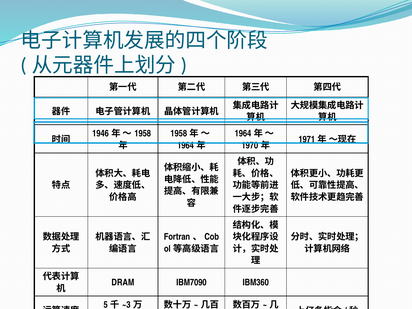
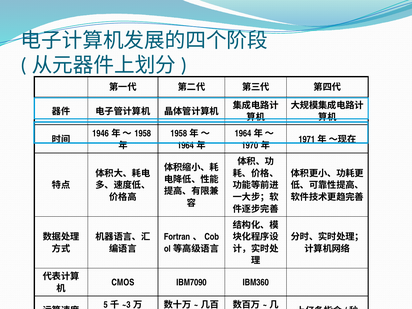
DRAM: DRAM -> CMOS
